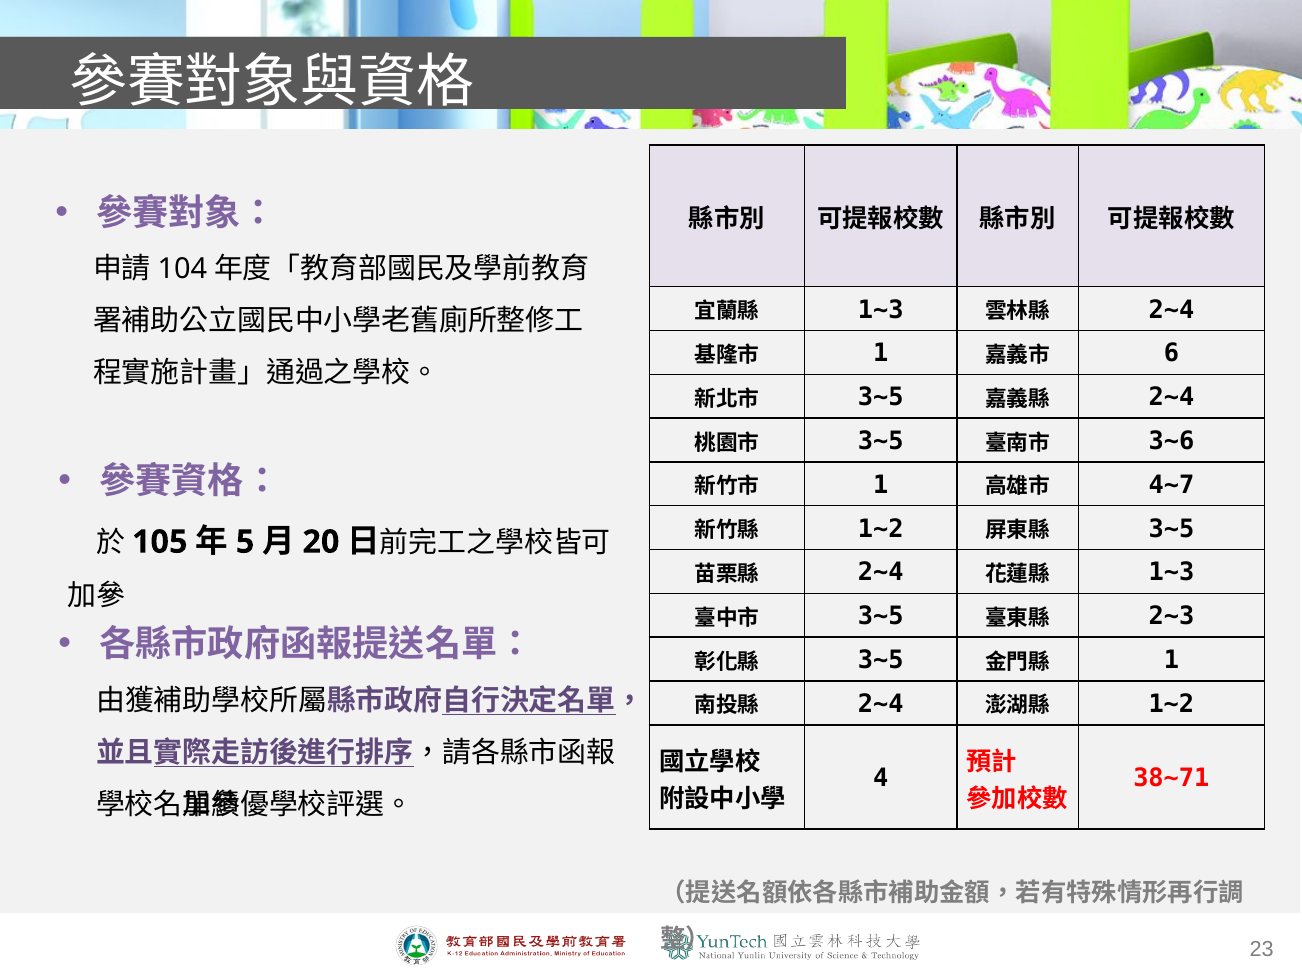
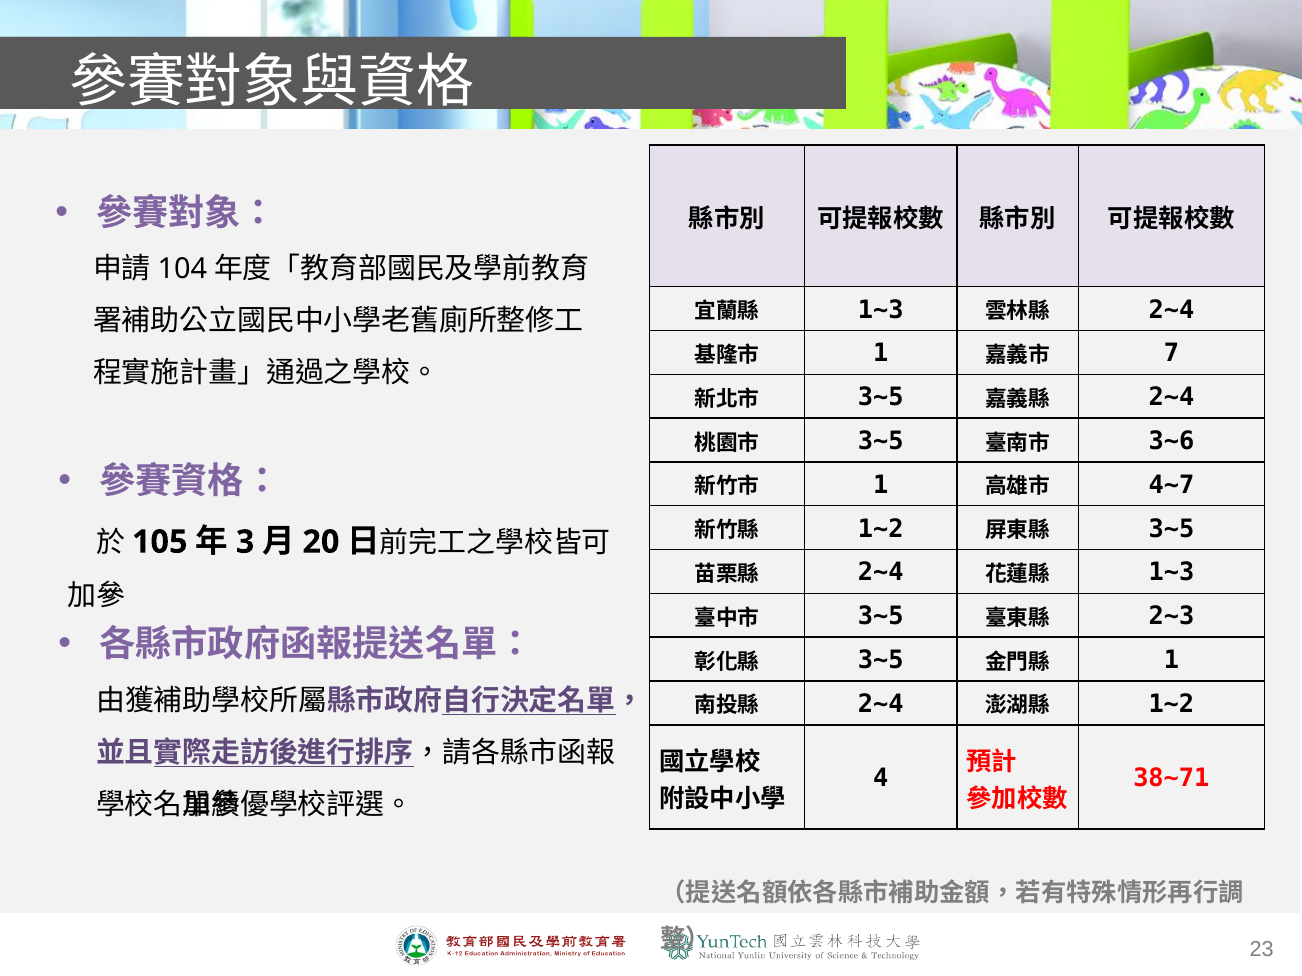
6: 6 -> 7
5: 5 -> 3
